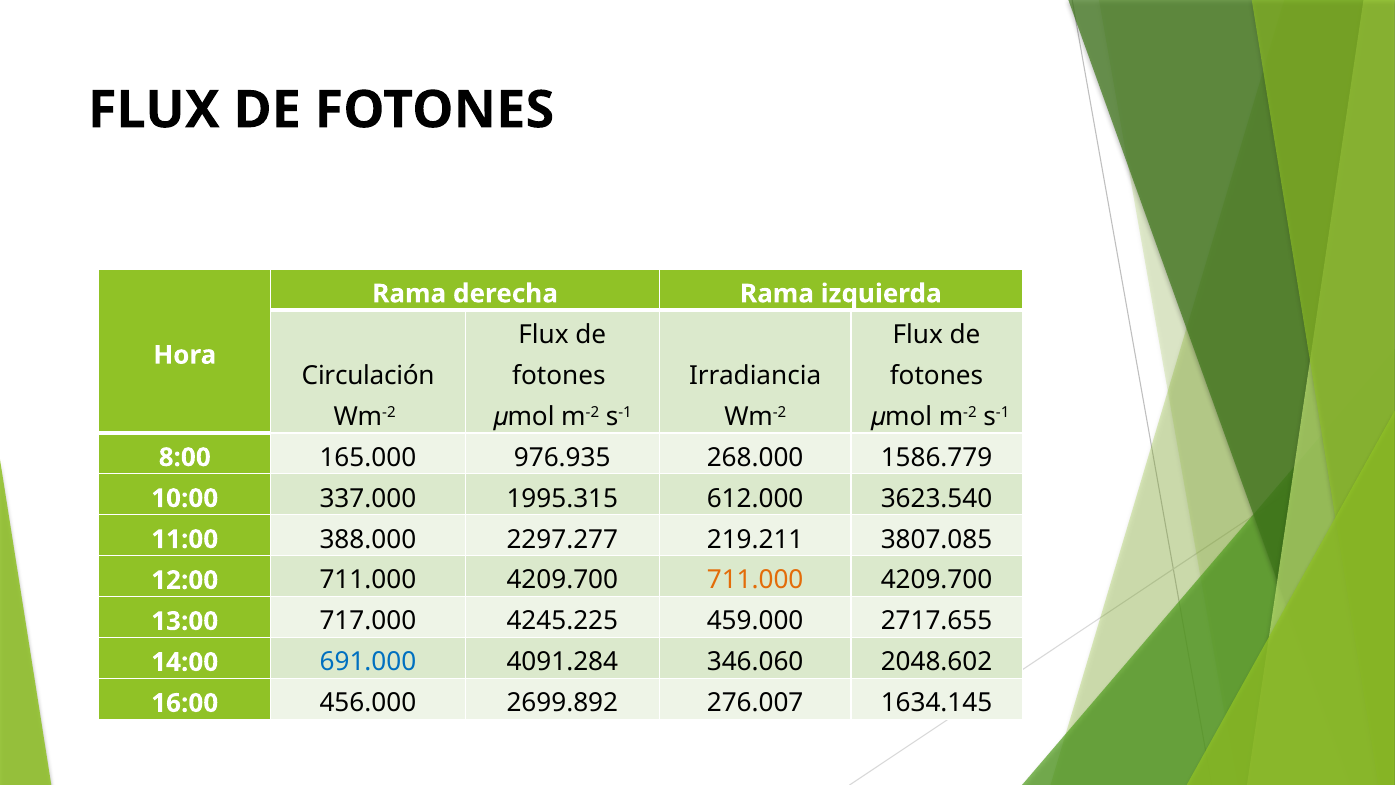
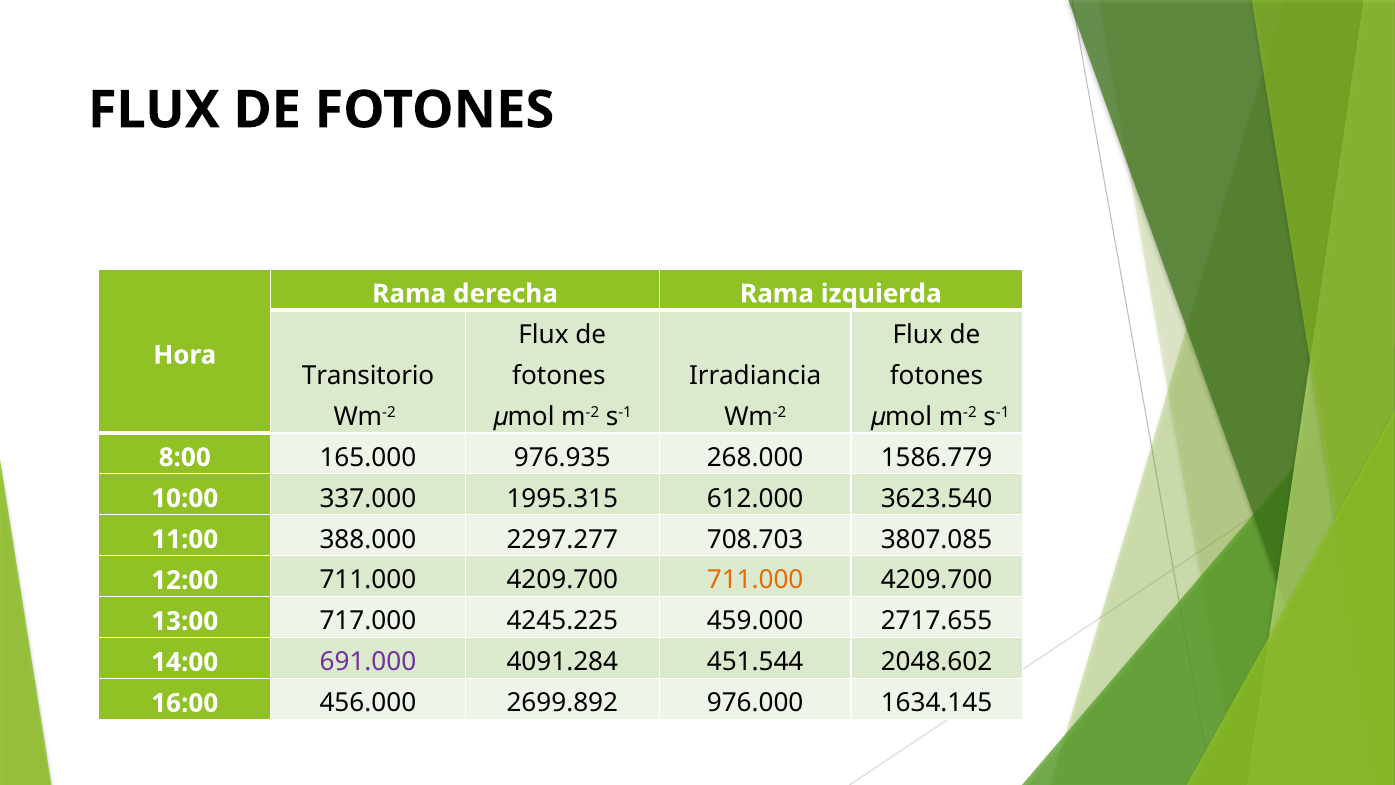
Circulación: Circulación -> Transitorio
219.211: 219.211 -> 708.703
691.000 colour: blue -> purple
346.060: 346.060 -> 451.544
276.007: 276.007 -> 976.000
